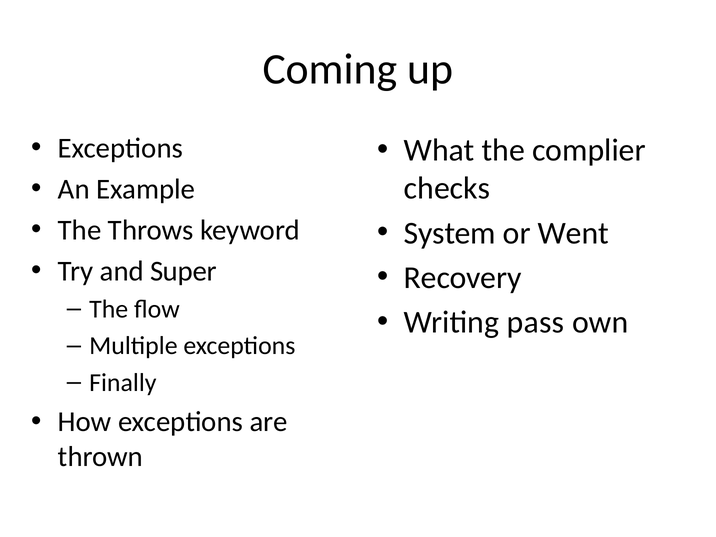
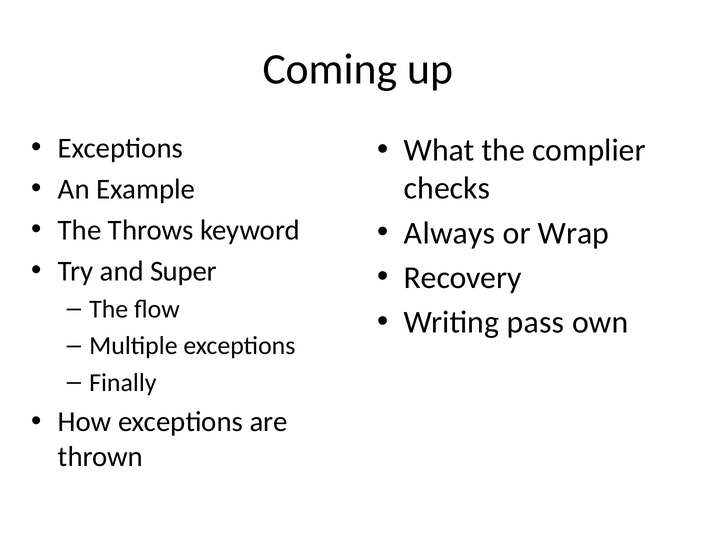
System: System -> Always
Went: Went -> Wrap
